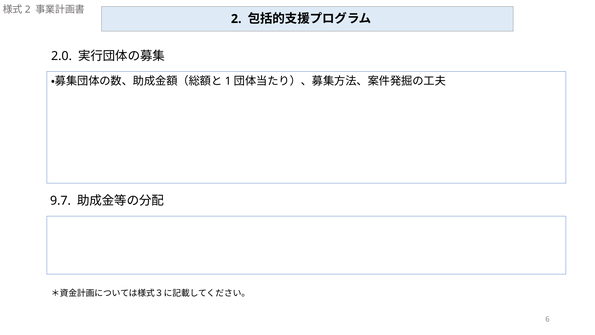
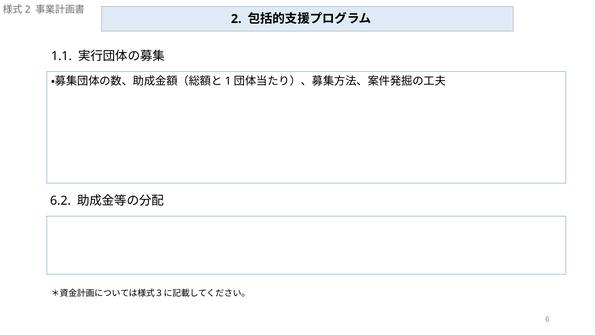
2.0: 2.0 -> 1.1
9.7: 9.7 -> 6.2
